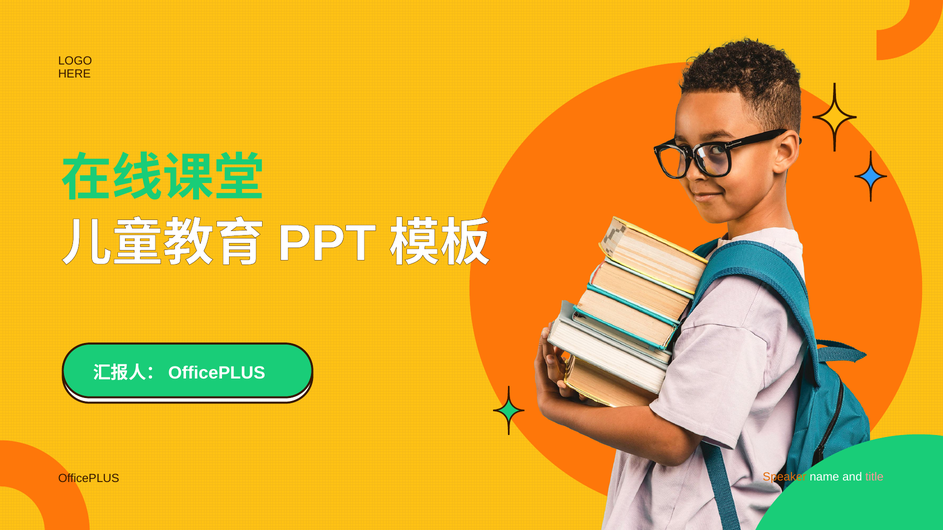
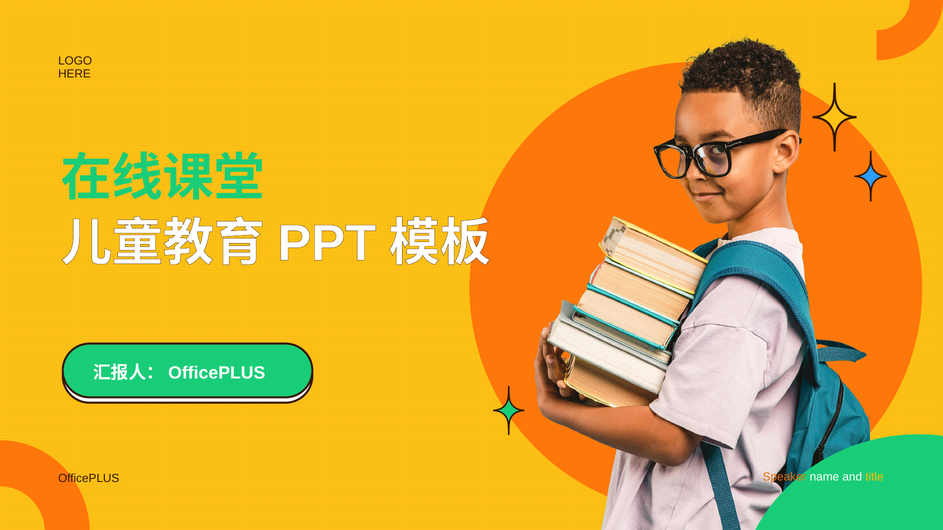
title colour: pink -> yellow
